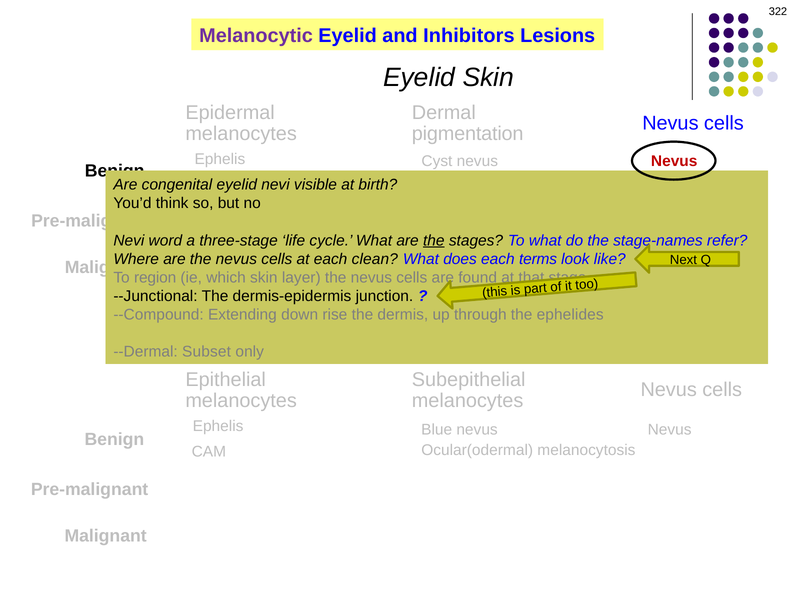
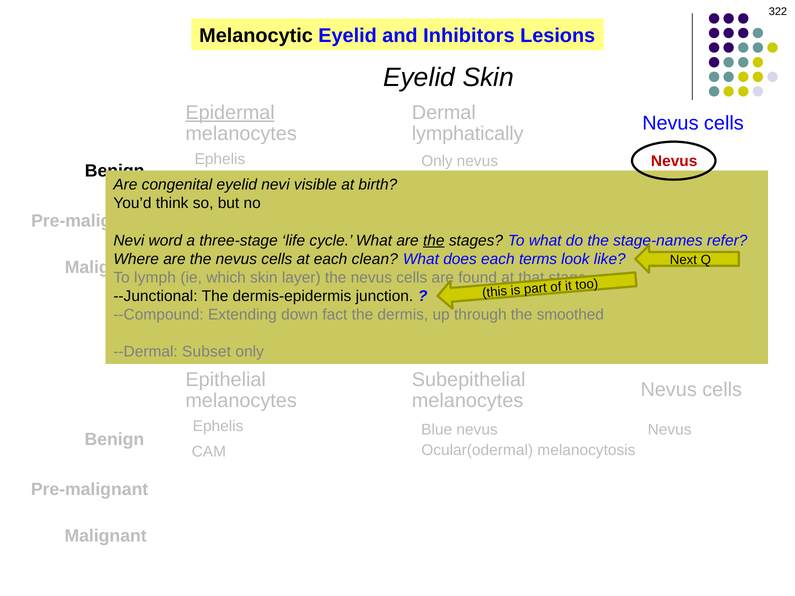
Melanocytic colour: purple -> black
Epidermal underline: none -> present
pigmentation: pigmentation -> lymphatically
Cyst at (437, 161): Cyst -> Only
region: region -> lymph
rise: rise -> fact
ephelides: ephelides -> smoothed
